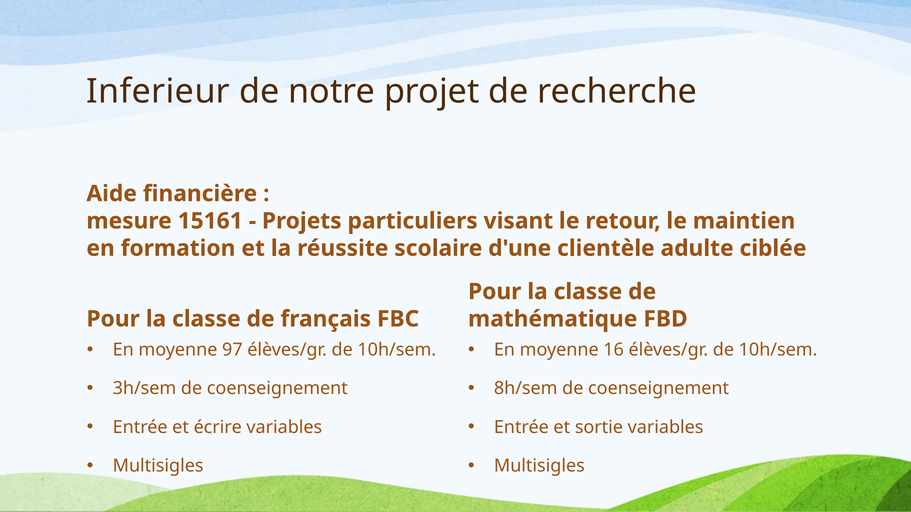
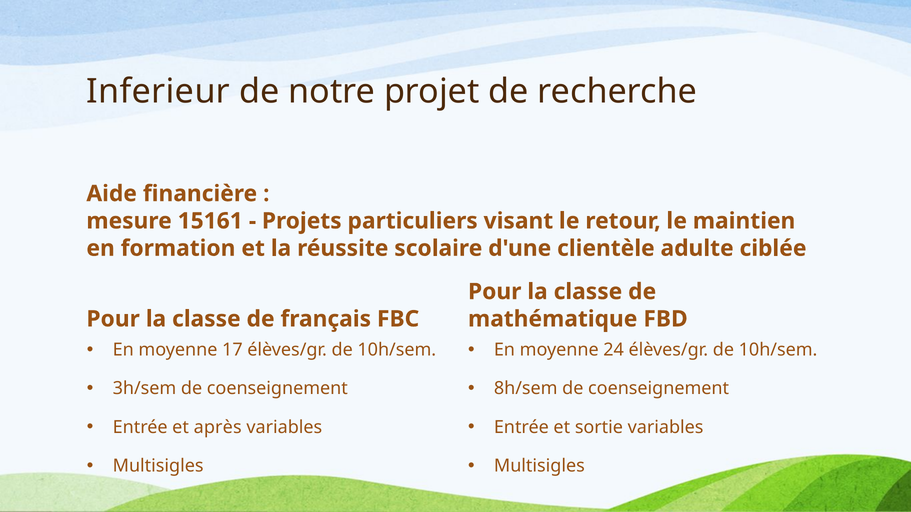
97: 97 -> 17
16: 16 -> 24
écrire: écrire -> après
